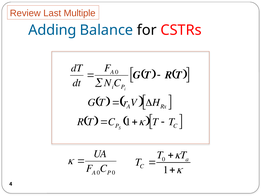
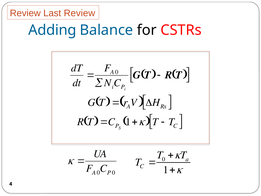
Last Multiple: Multiple -> Review
